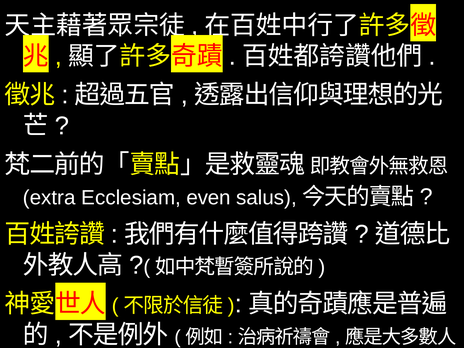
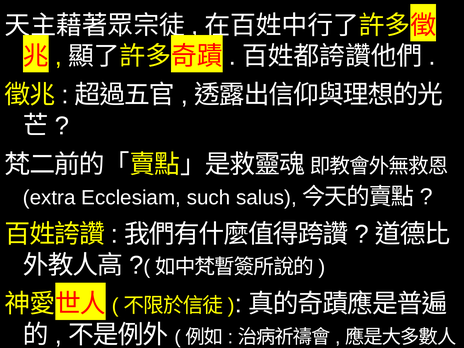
even: even -> such
